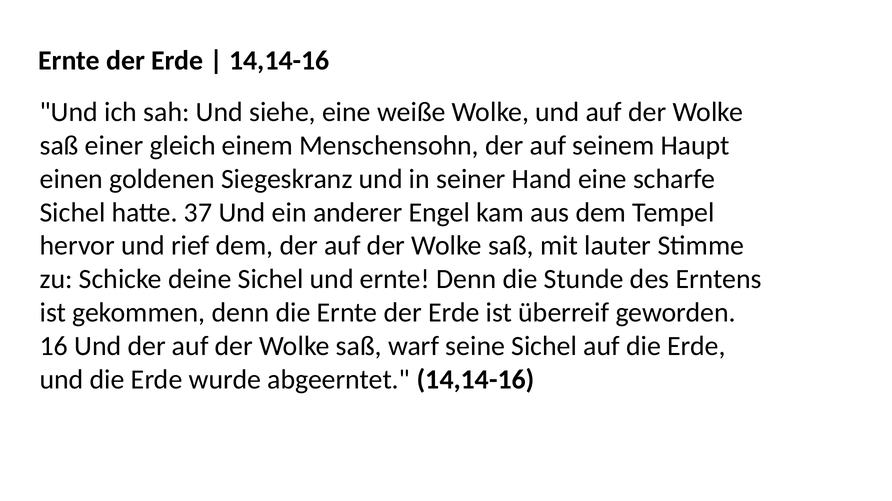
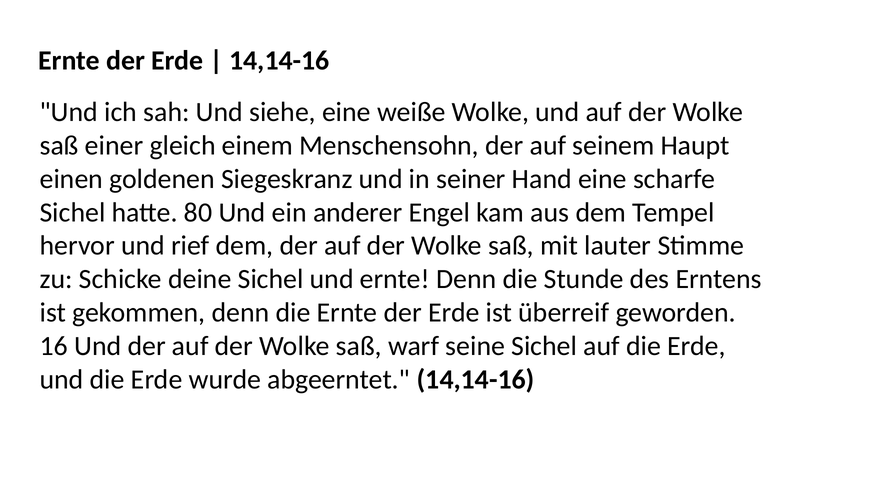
37: 37 -> 80
